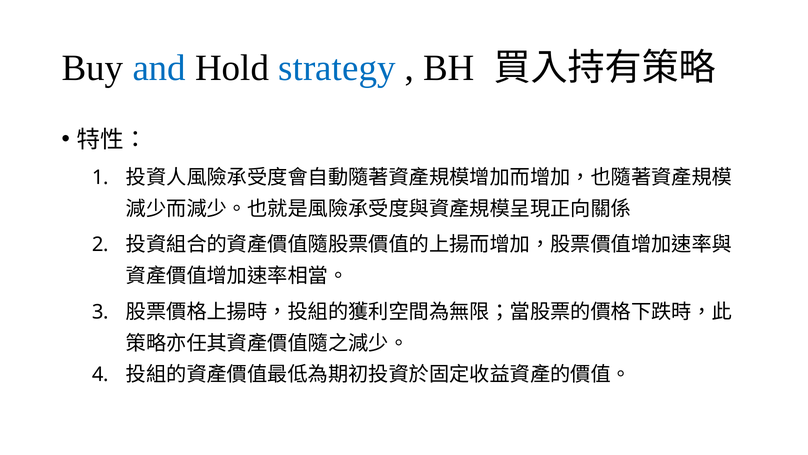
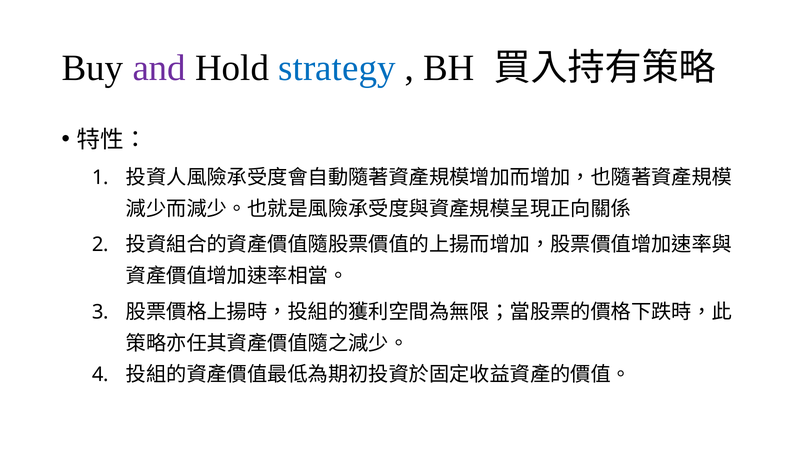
and colour: blue -> purple
